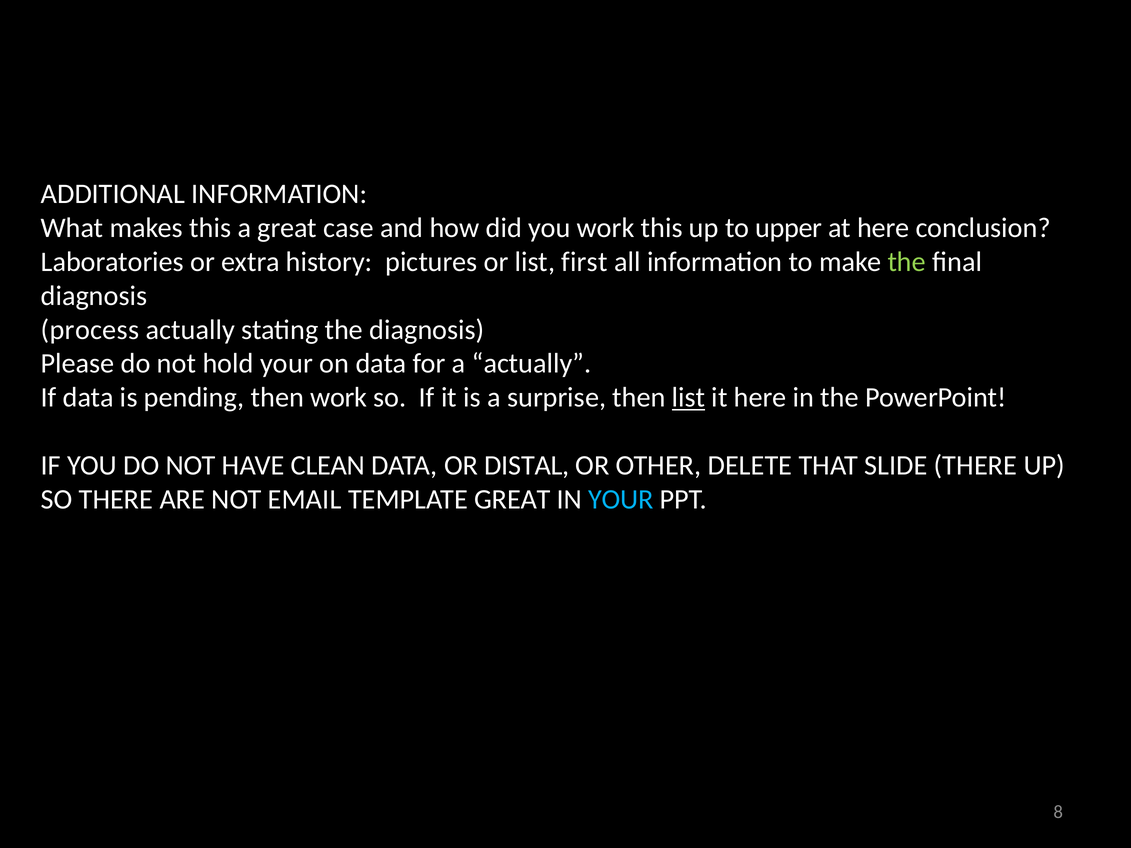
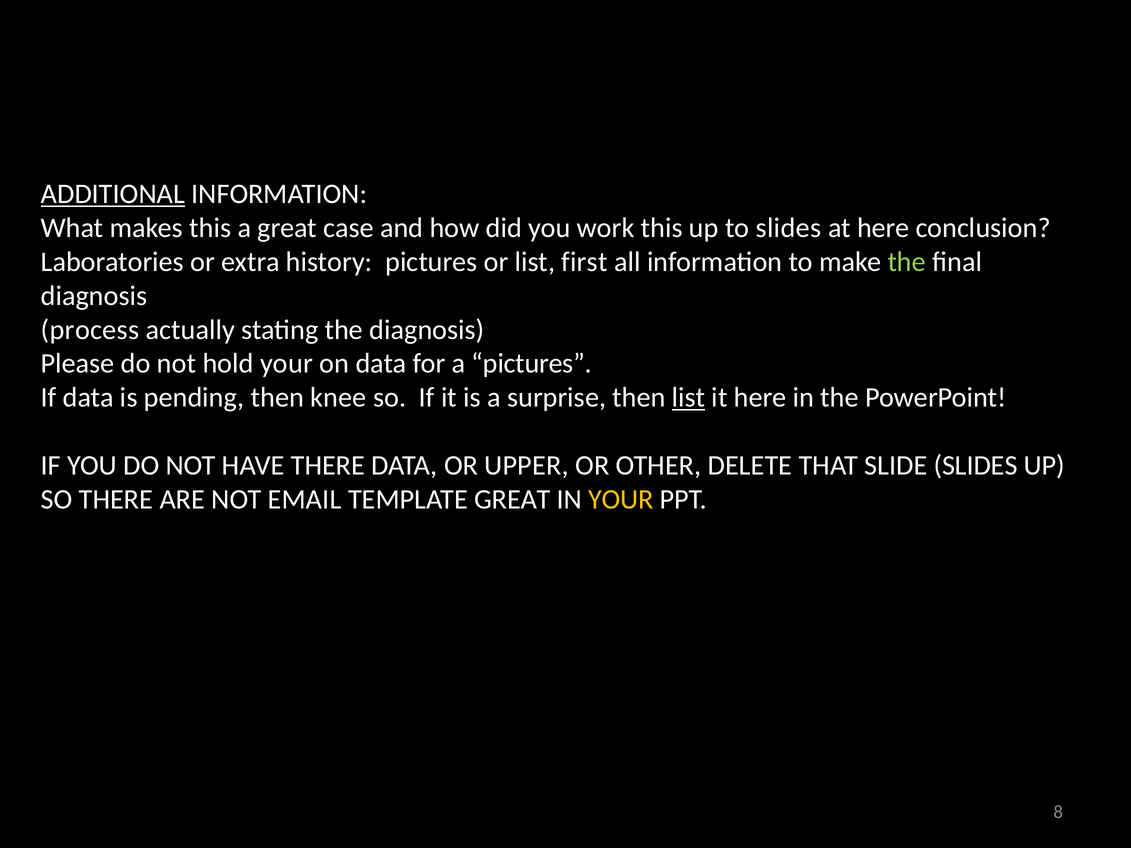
ADDITIONAL underline: none -> present
to upper: upper -> slides
a actually: actually -> pictures
then work: work -> knee
HAVE CLEAN: CLEAN -> THERE
DISTAL: DISTAL -> UPPER
SLIDE THERE: THERE -> SLIDES
YOUR at (621, 499) colour: light blue -> yellow
